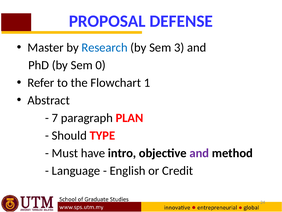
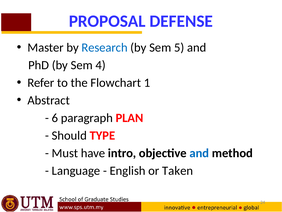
3: 3 -> 5
0: 0 -> 4
7: 7 -> 6
and at (199, 153) colour: purple -> blue
Credit: Credit -> Taken
